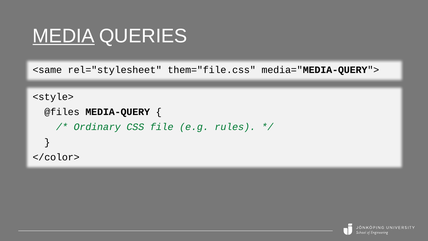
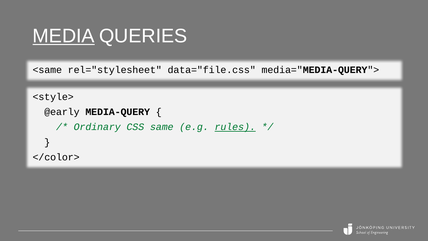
them="file.css: them="file.css -> data="file.css
@files: @files -> @early
file: file -> same
rules underline: none -> present
